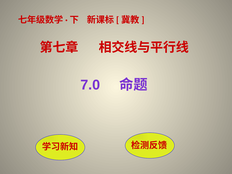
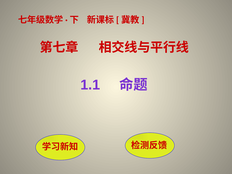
7.0: 7.0 -> 1.1
